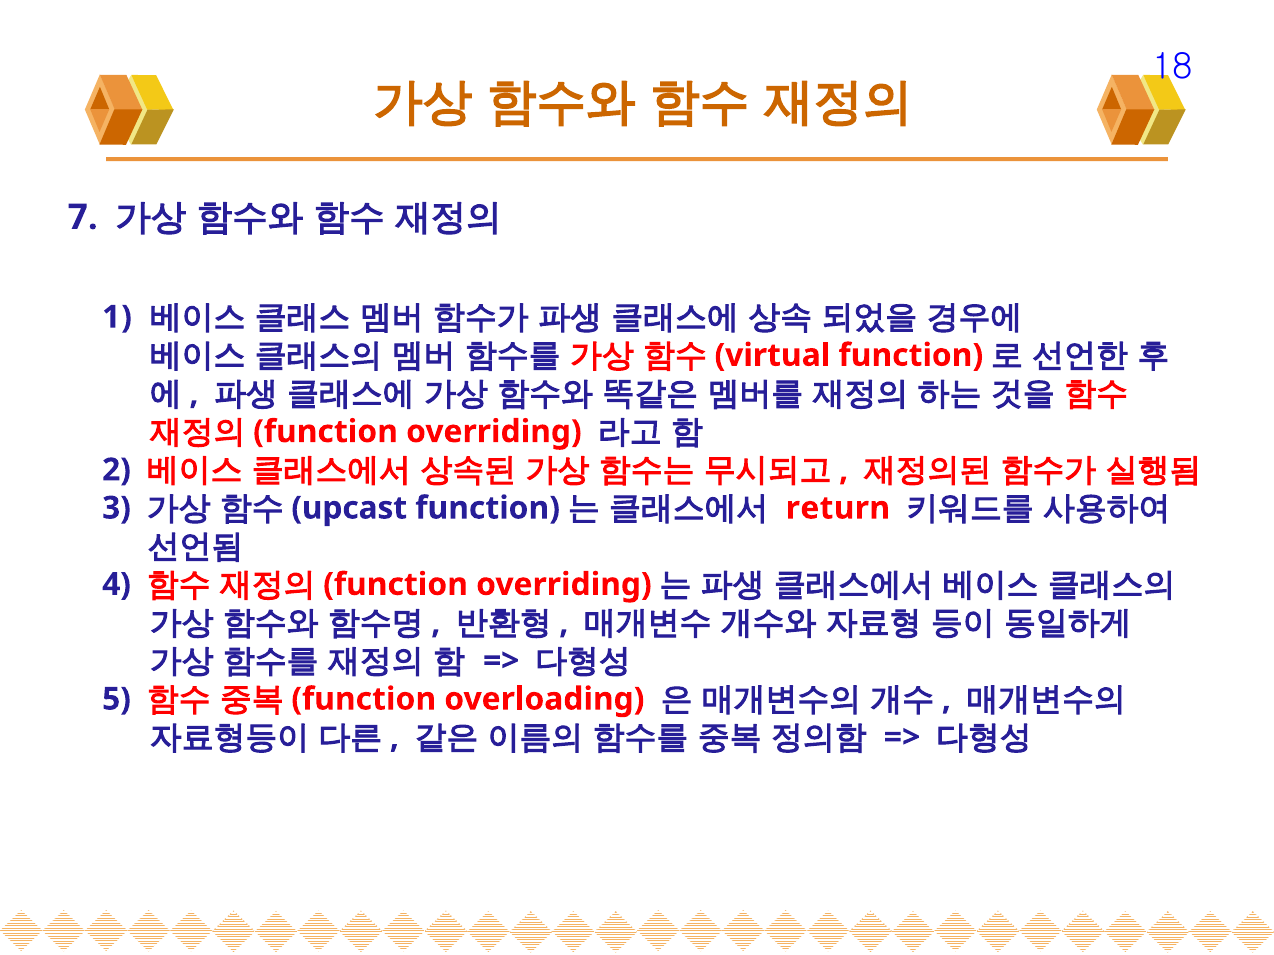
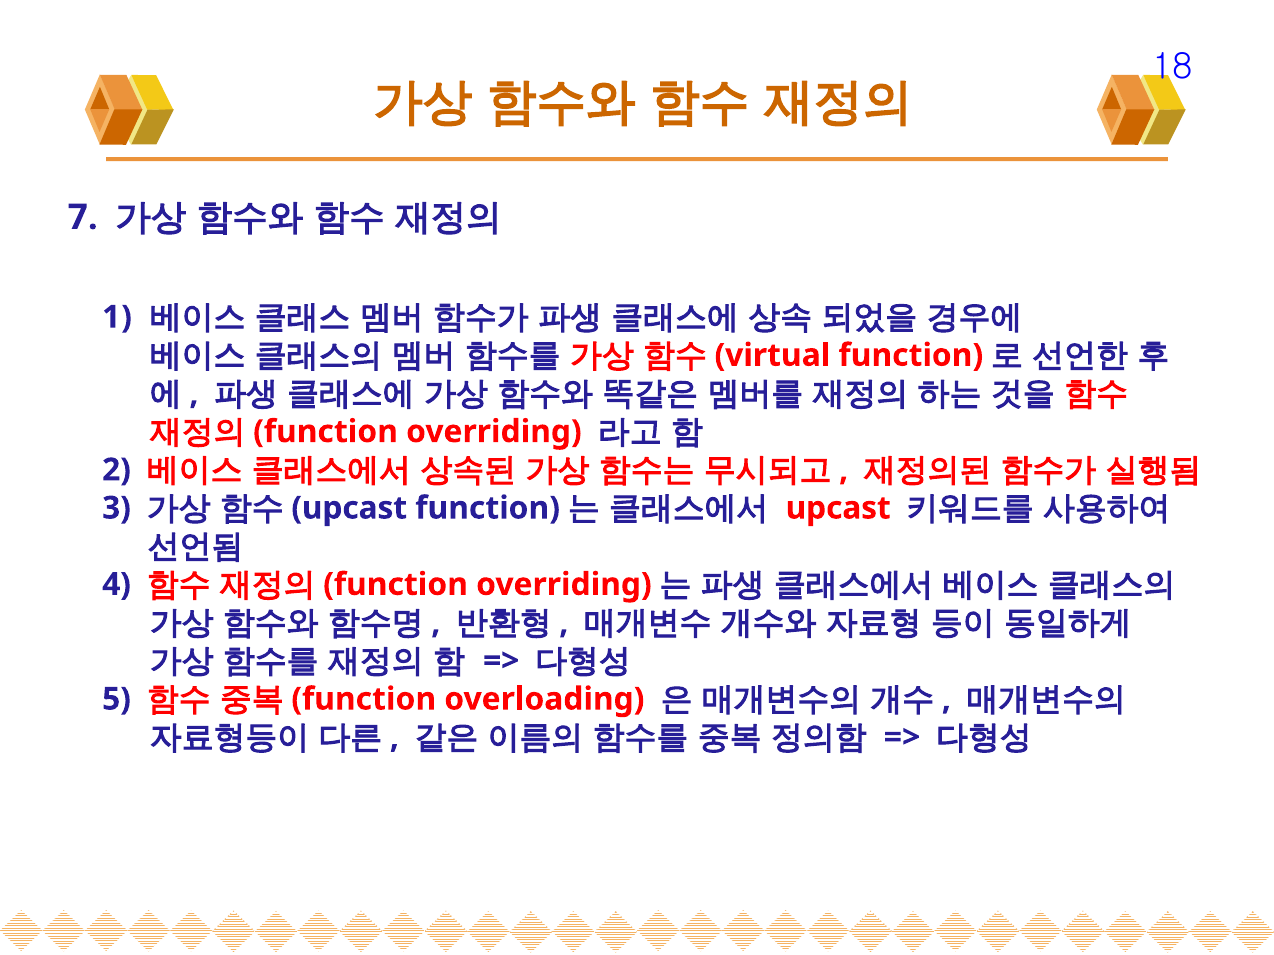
return at (838, 508): return -> upcast
